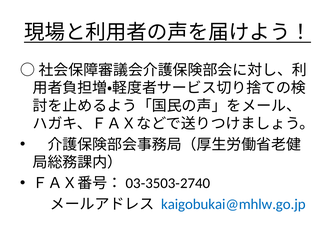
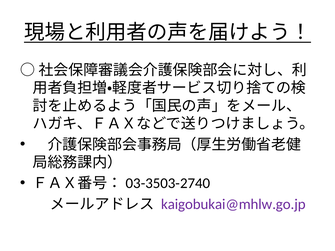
kaigobukai@mhlw.go.jp colour: blue -> purple
